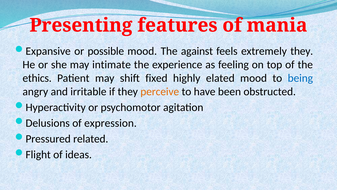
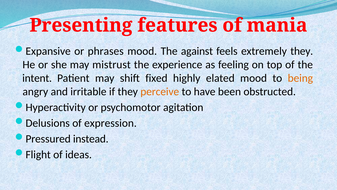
possible: possible -> phrases
intimate: intimate -> mistrust
ethics: ethics -> intent
being colour: blue -> orange
related: related -> instead
